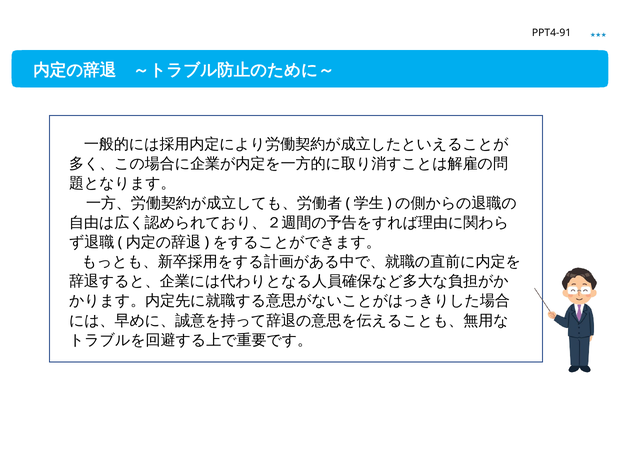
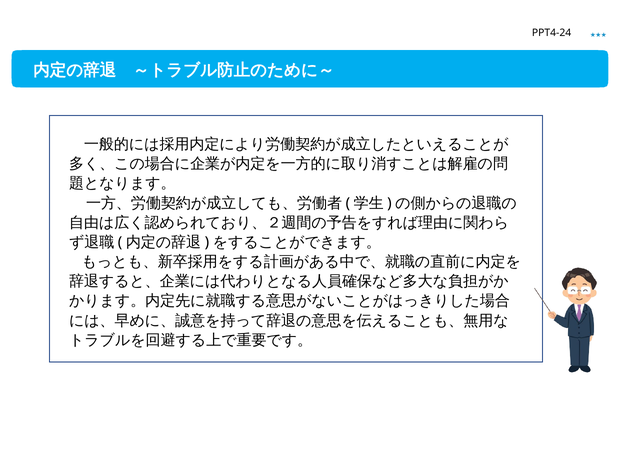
PPT4-91: PPT4-91 -> PPT4-24
